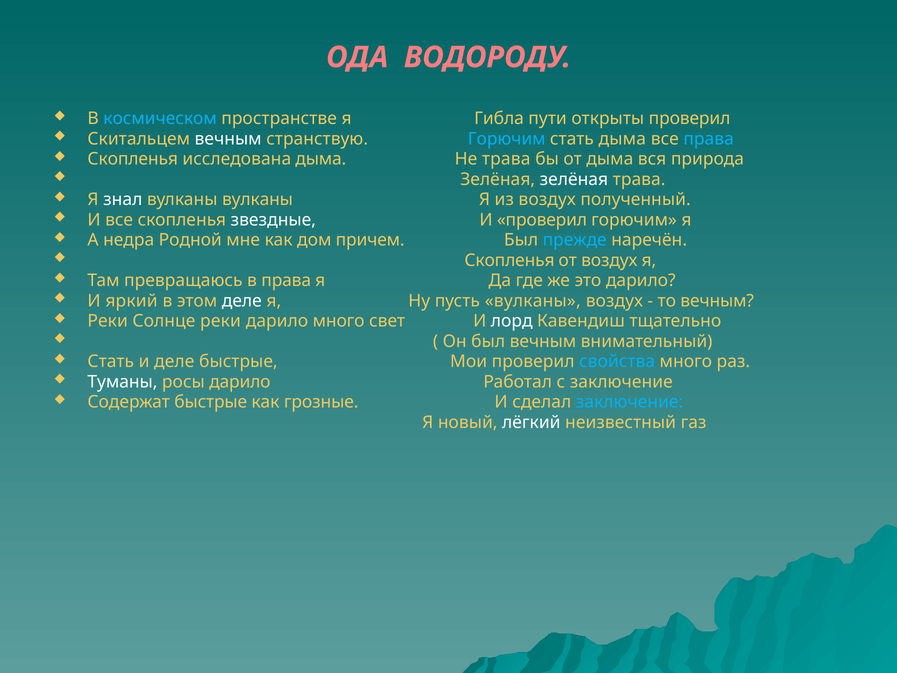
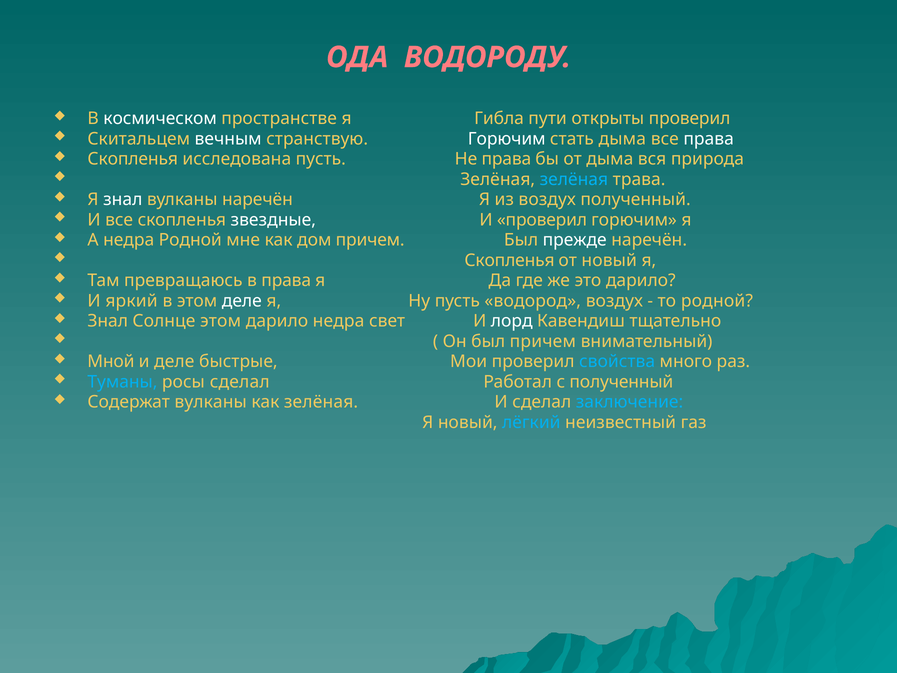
космическом colour: light blue -> white
Горючим at (507, 139) colour: light blue -> white
права at (709, 139) colour: light blue -> white
исследована дыма: дыма -> пусть
Не трава: трава -> права
зелёная at (574, 179) colour: white -> light blue
вулканы вулканы: вулканы -> наречён
прежде colour: light blue -> white
от воздух: воздух -> новый
пусть вулканы: вулканы -> водород
то вечным: вечным -> родной
Реки at (108, 321): Реки -> Знал
Солнце реки: реки -> этом
дарило много: много -> недра
был вечным: вечным -> причем
Стать at (111, 362): Стать -> Мной
Туманы colour: white -> light blue
росы дарило: дарило -> сделал
с заключение: заключение -> полученный
Содержат быстрые: быстрые -> вулканы
как грозные: грозные -> зелёная
лёгкий colour: white -> light blue
